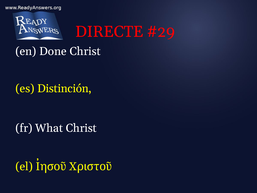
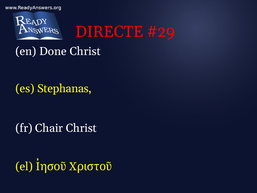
Distinción: Distinción -> Stephanas
What: What -> Chair
